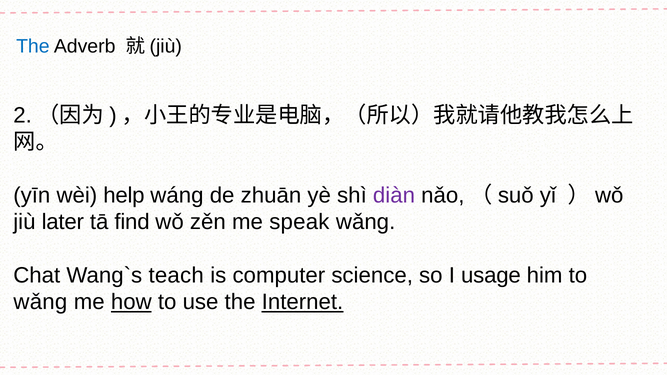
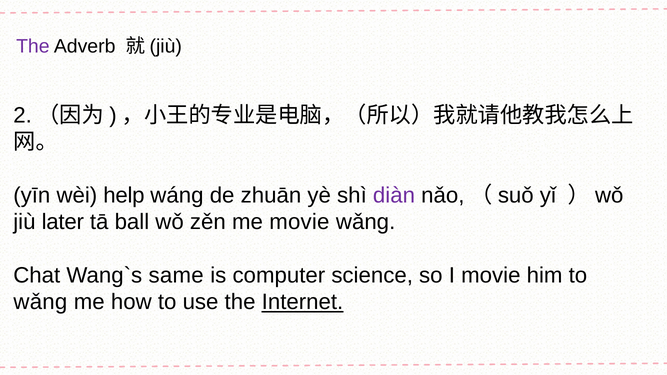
The at (33, 46) colour: blue -> purple
find: find -> ball
me speak: speak -> movie
teach: teach -> same
I usage: usage -> movie
how underline: present -> none
